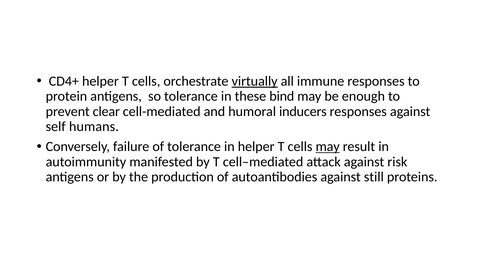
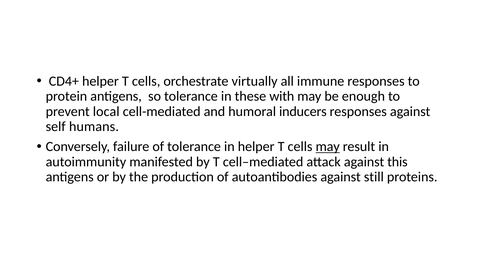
virtually underline: present -> none
bind: bind -> with
clear: clear -> local
risk: risk -> this
